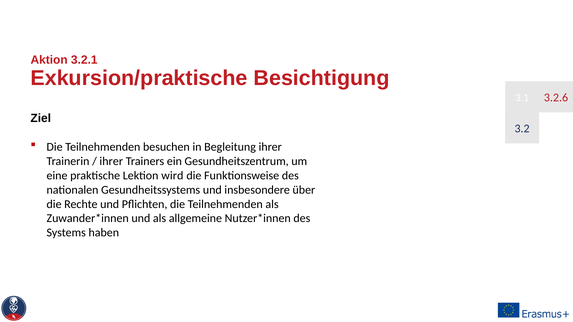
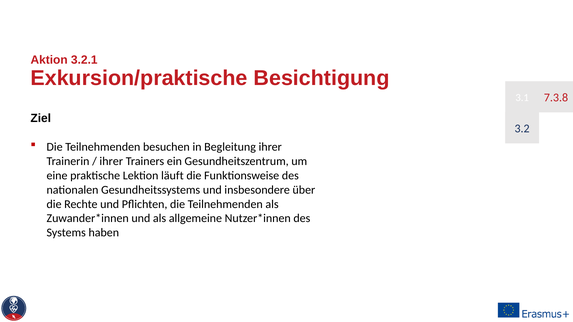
3.2.6: 3.2.6 -> 7.3.8
wird: wird -> läuft
